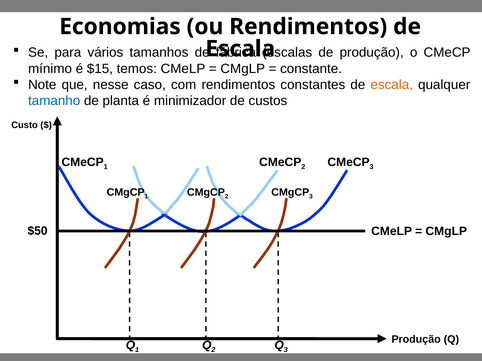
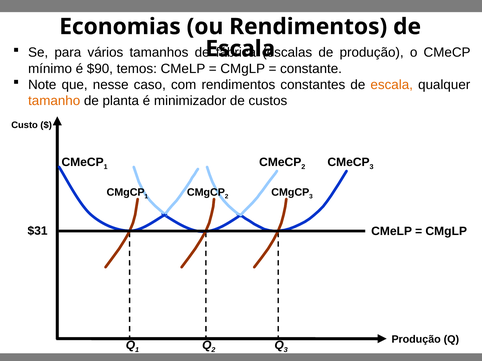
$15: $15 -> $90
tamanho colour: blue -> orange
$50: $50 -> $31
